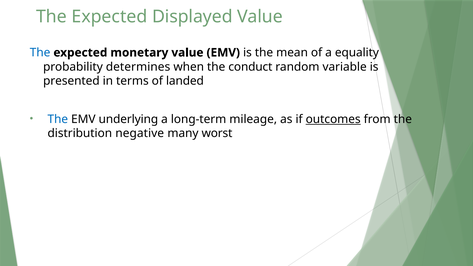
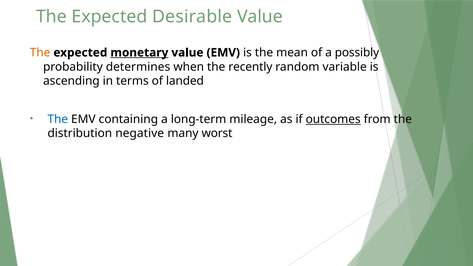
Displayed: Displayed -> Desirable
The at (40, 53) colour: blue -> orange
monetary underline: none -> present
equality: equality -> possibly
conduct: conduct -> recently
presented: presented -> ascending
underlying: underlying -> containing
